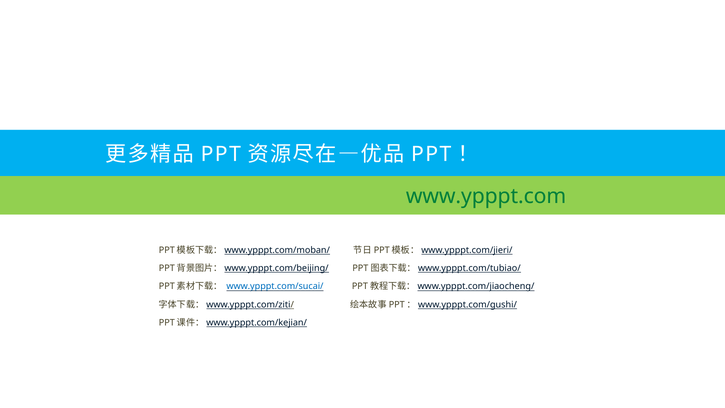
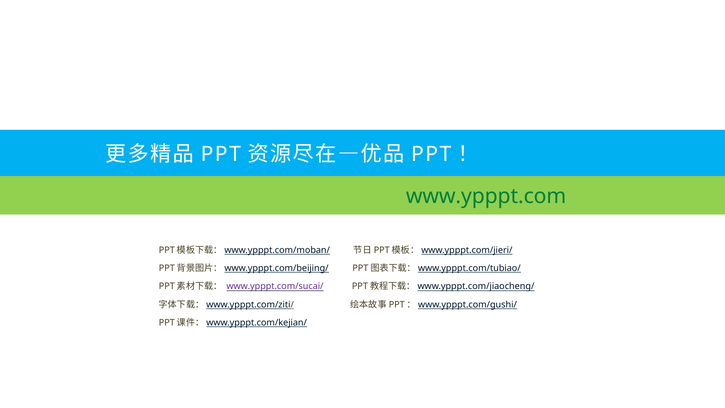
www.ypppt.com/sucai/ colour: blue -> purple
